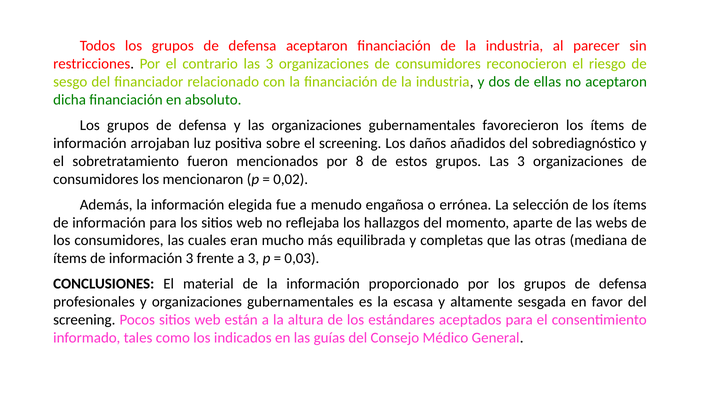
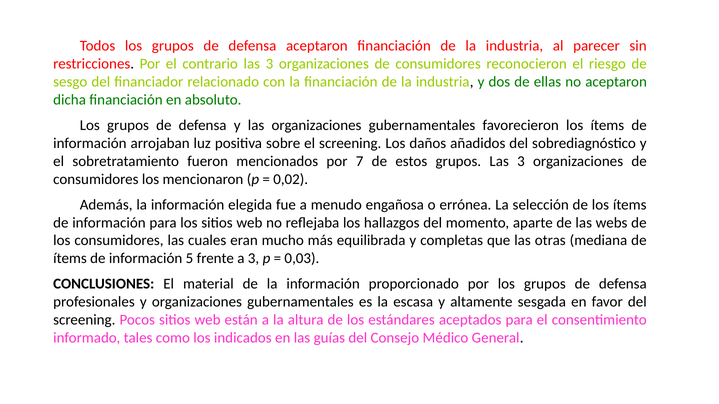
8: 8 -> 7
información 3: 3 -> 5
